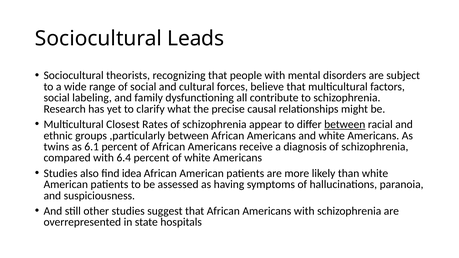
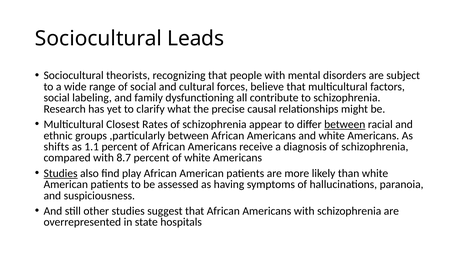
twins: twins -> shifts
6.1: 6.1 -> 1.1
6.4: 6.4 -> 8.7
Studies at (61, 173) underline: none -> present
idea: idea -> play
